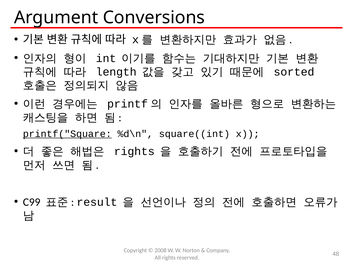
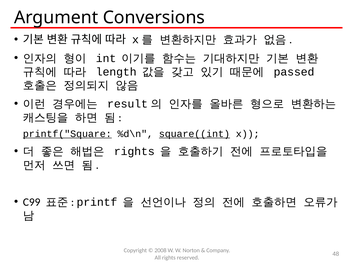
sorted: sorted -> passed
printf: printf -> result
square((int underline: none -> present
result: result -> printf
